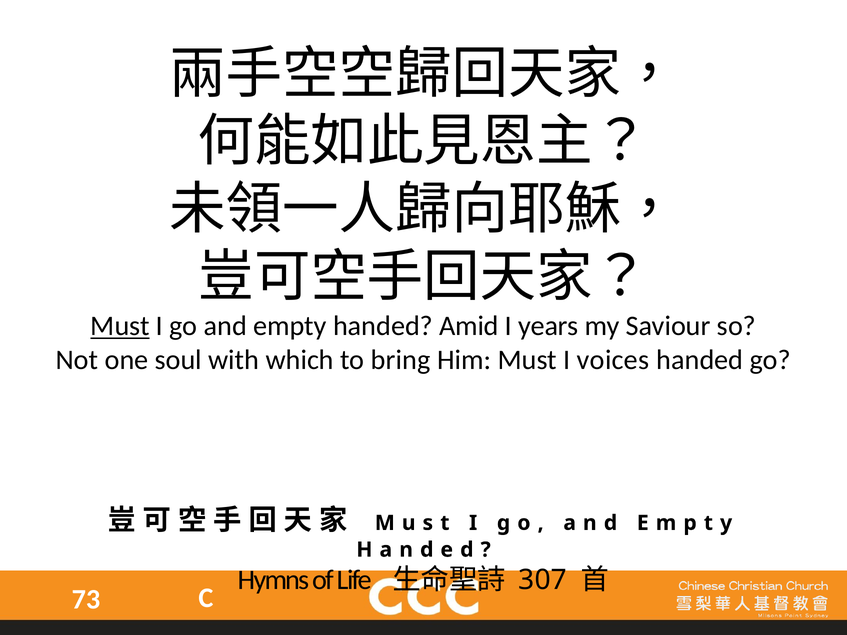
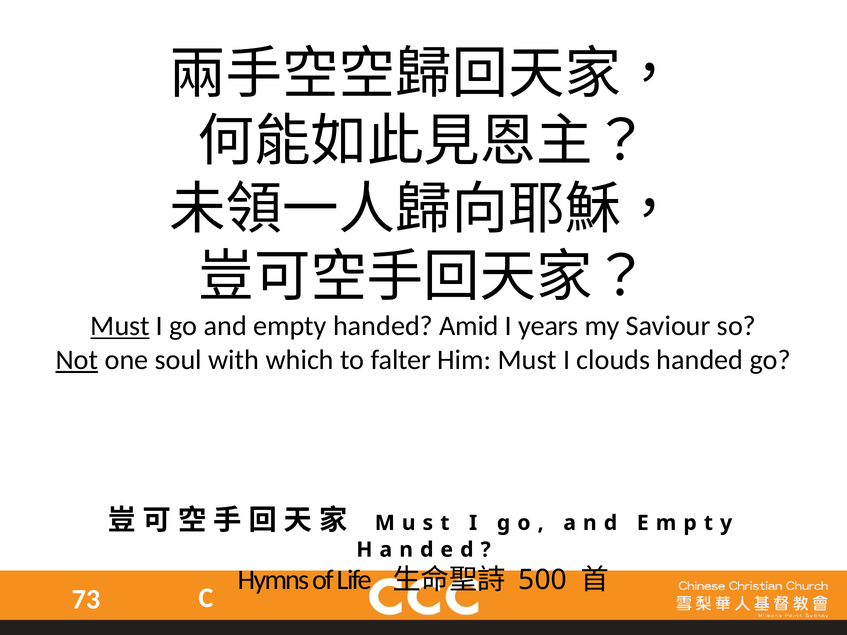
Not underline: none -> present
bring: bring -> falter
voices: voices -> clouds
307: 307 -> 500
